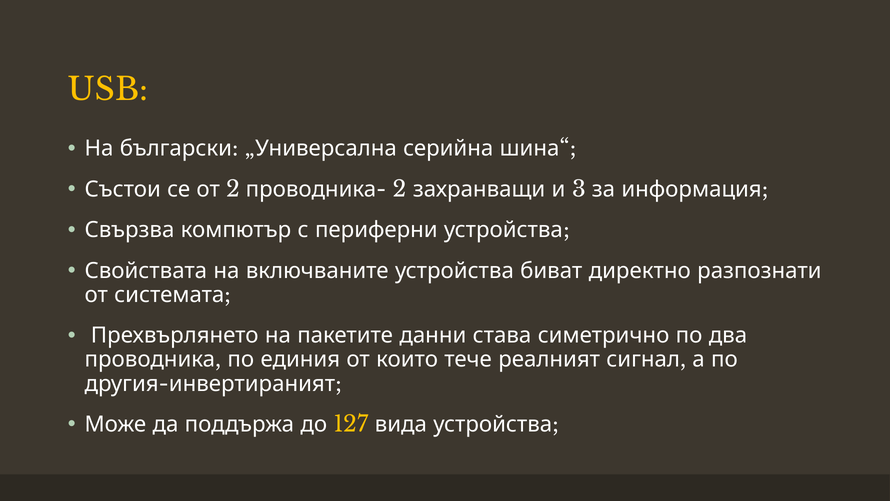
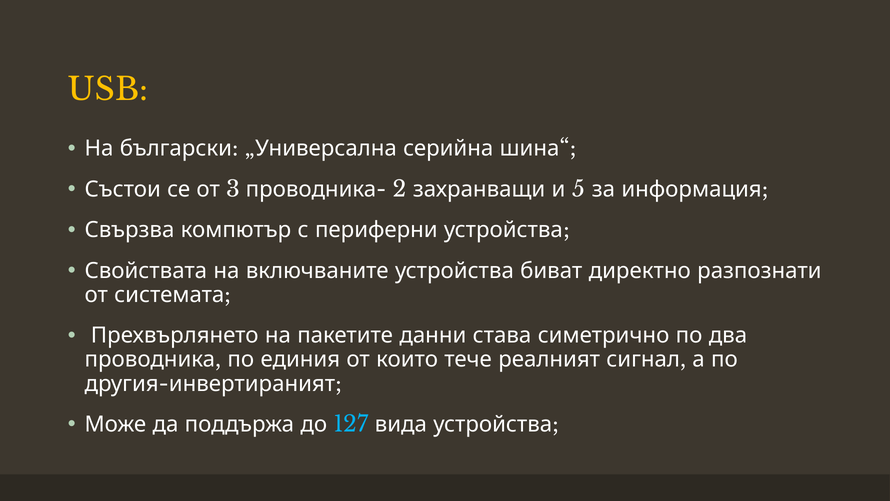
2 at (233, 189): 2 -> 3
3: 3 -> 5
127 colour: yellow -> light blue
